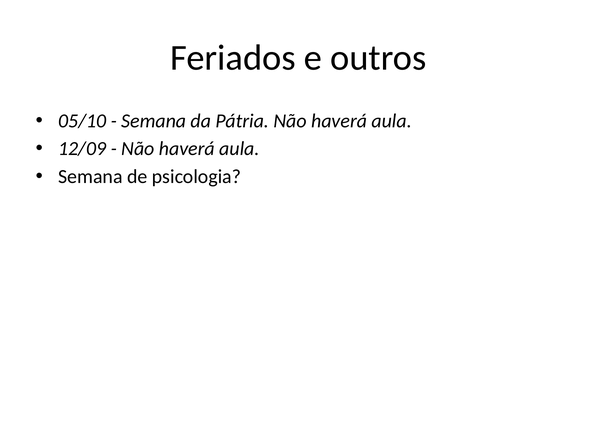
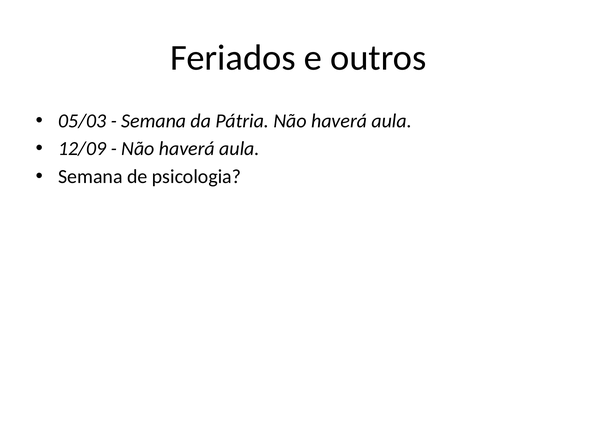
05/10: 05/10 -> 05/03
